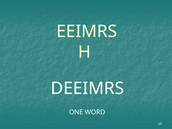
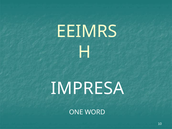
DEEIMRS: DEEIMRS -> IMPRESA
